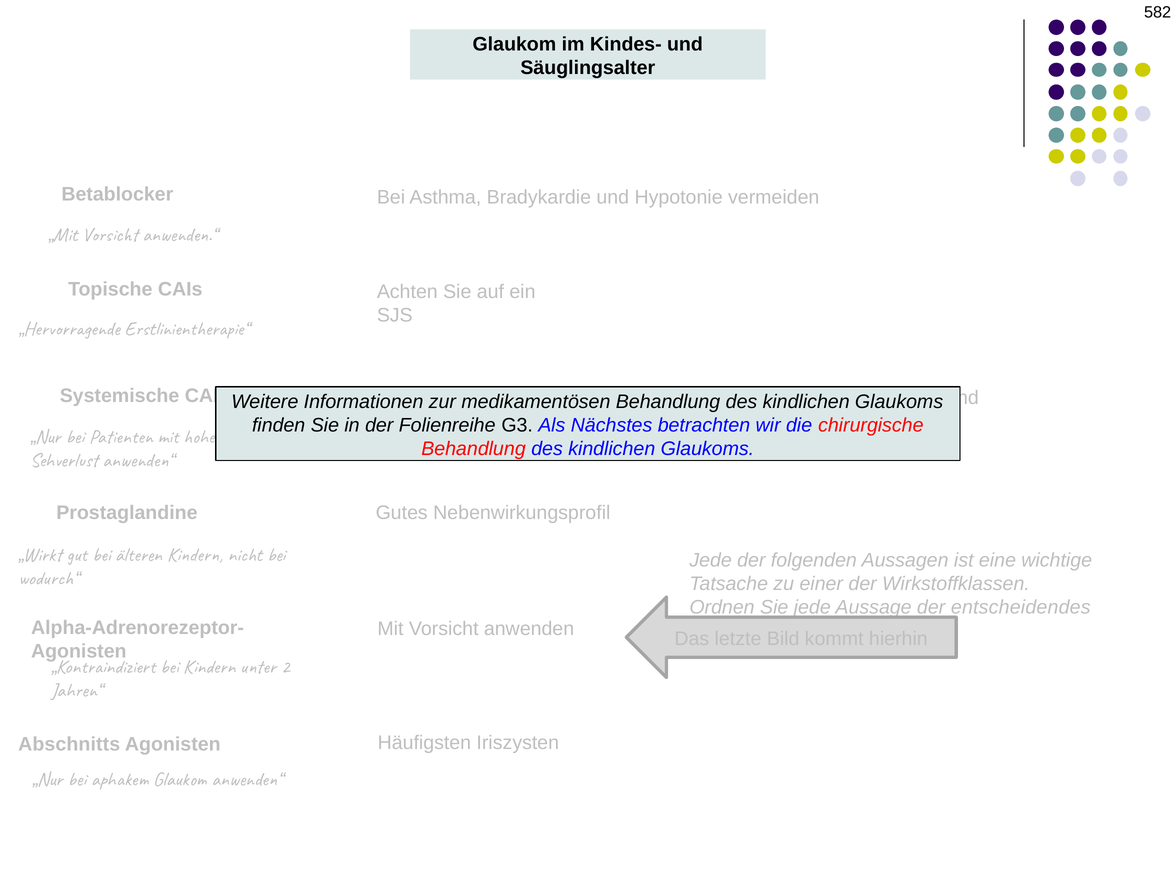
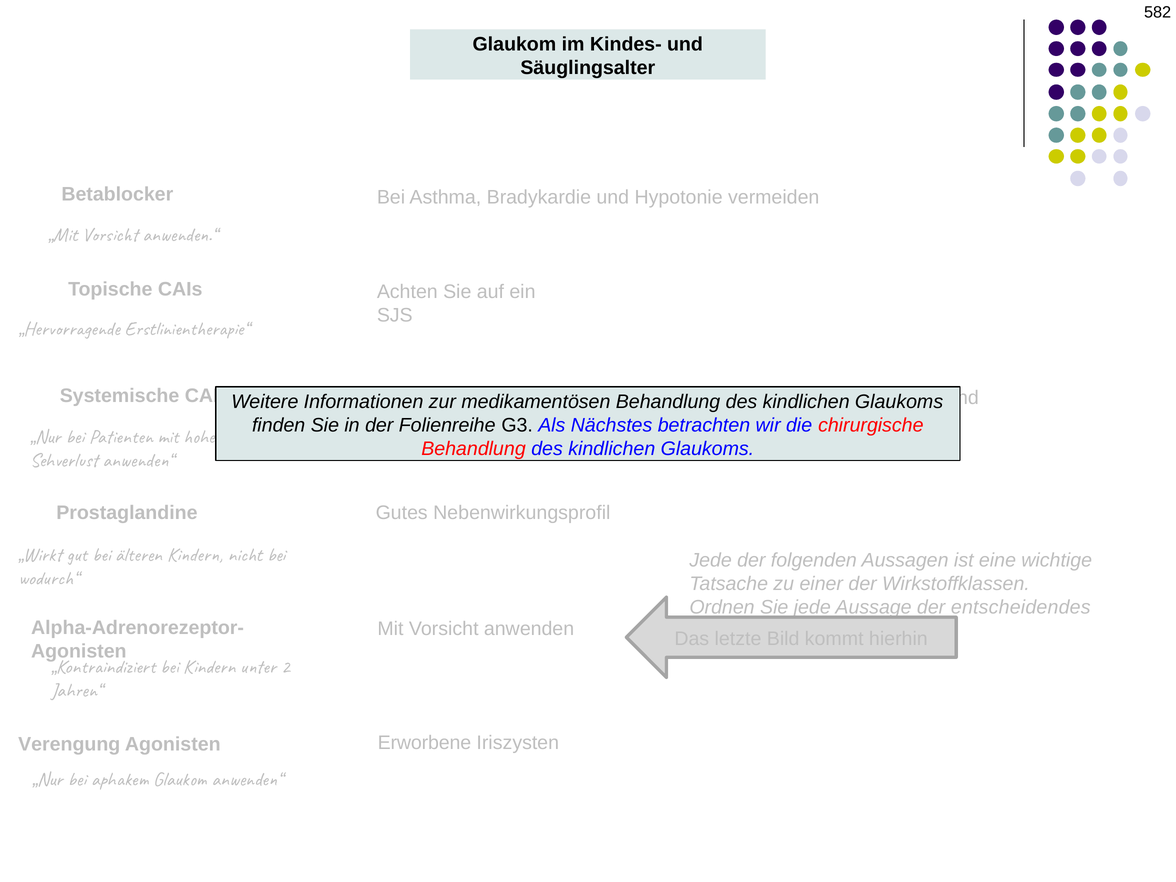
Häufigsten: Häufigsten -> Erworbene
Abschnitts: Abschnitts -> Verengung
